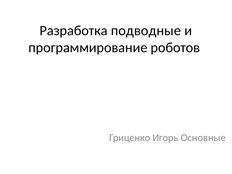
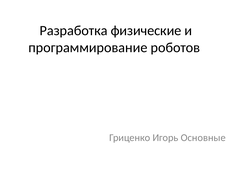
подводные: подводные -> физические
